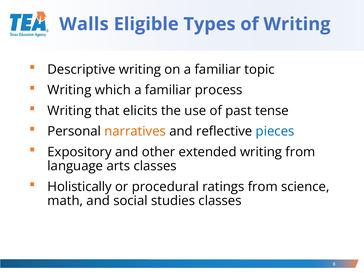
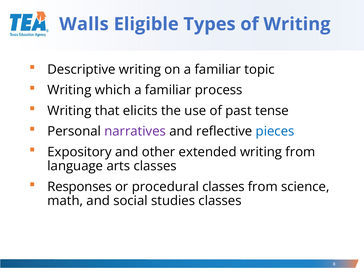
narratives colour: orange -> purple
Holistically: Holistically -> Responses
procedural ratings: ratings -> classes
